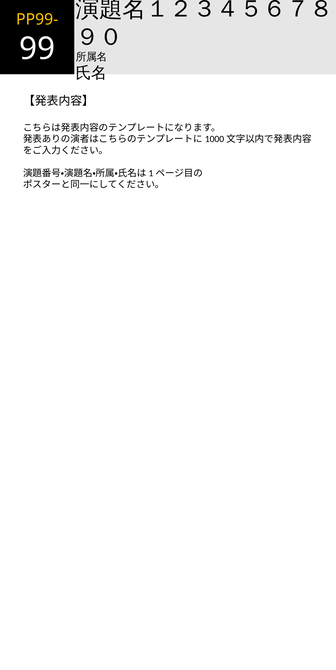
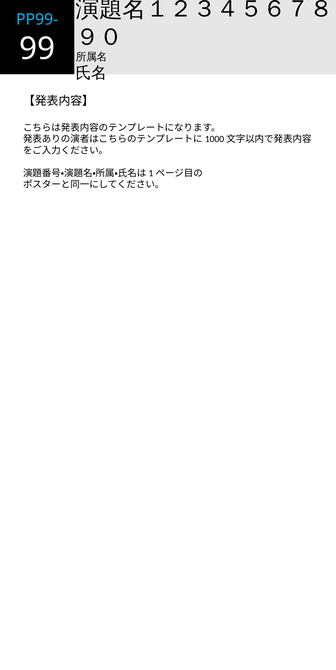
PP99- colour: yellow -> light blue
